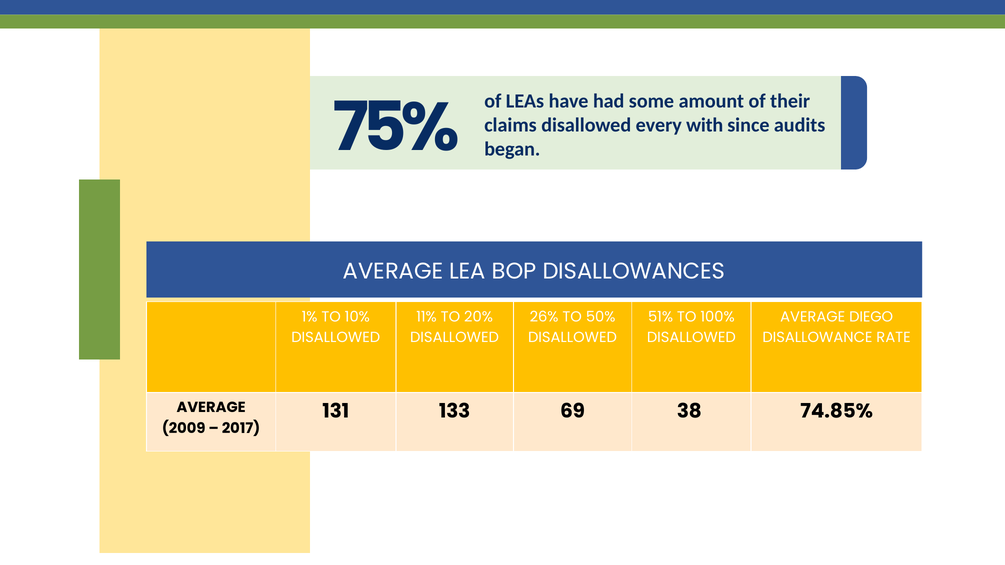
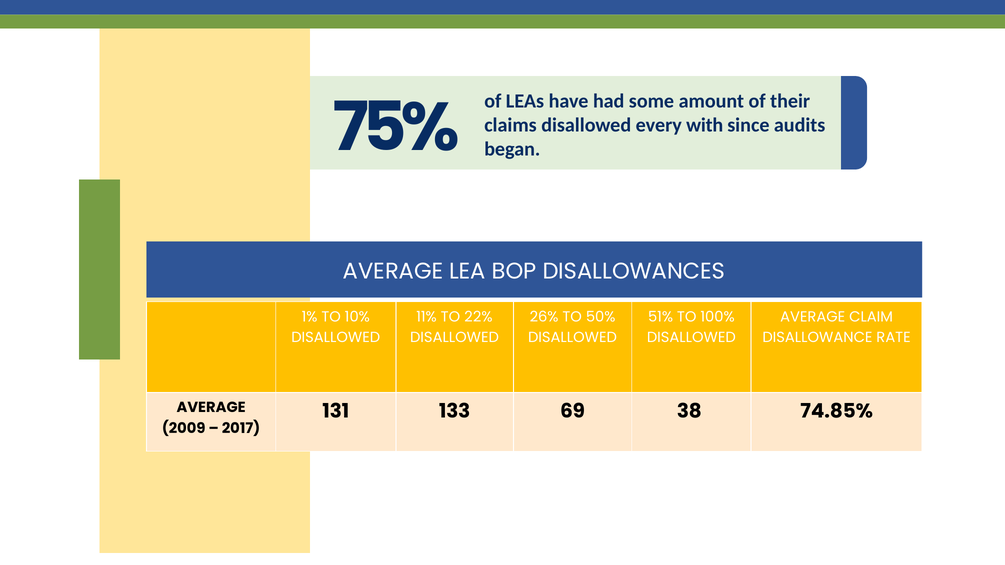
20%: 20% -> 22%
DIEGO: DIEGO -> CLAIM
